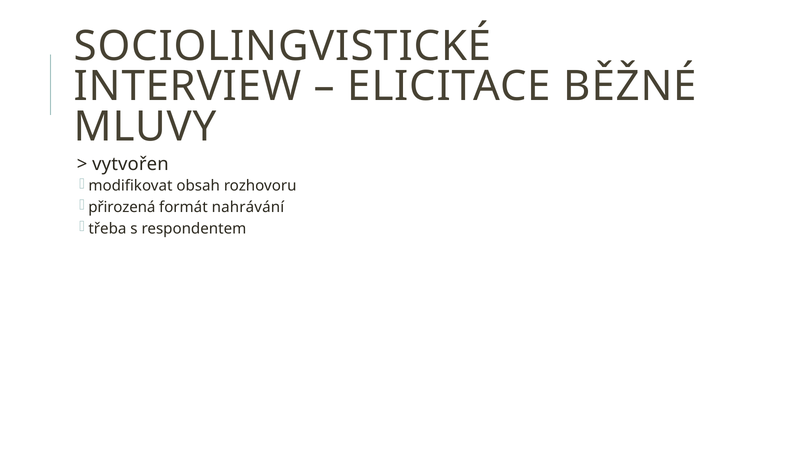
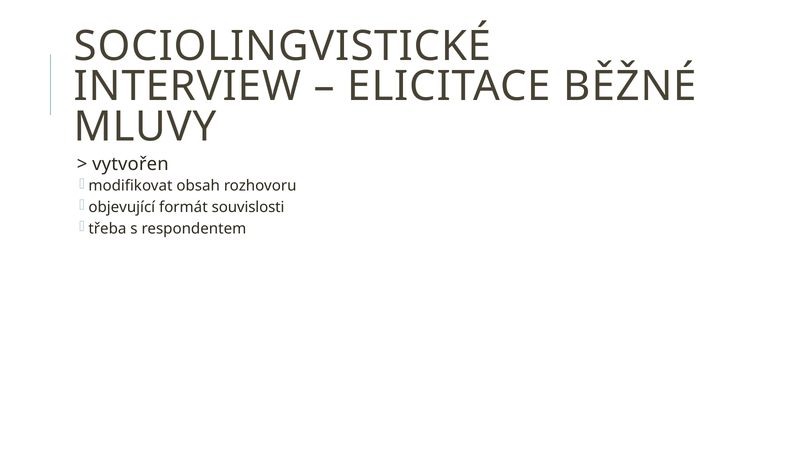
přirozená: přirozená -> objevující
nahrávání: nahrávání -> souvislosti
